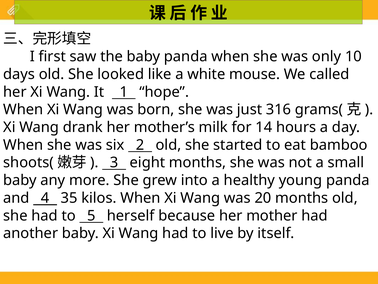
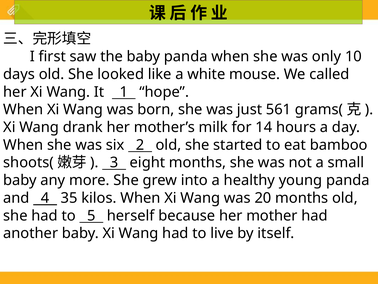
316: 316 -> 561
